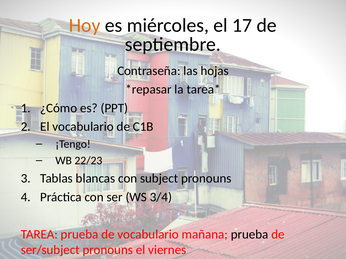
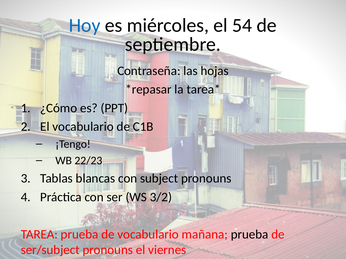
Hoy colour: orange -> blue
17: 17 -> 54
3/4: 3/4 -> 3/2
